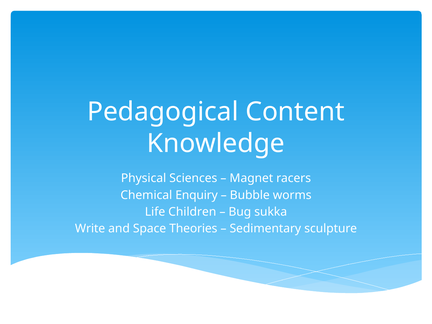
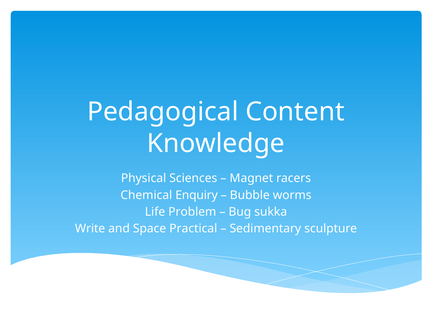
Children: Children -> Problem
Theories: Theories -> Practical
